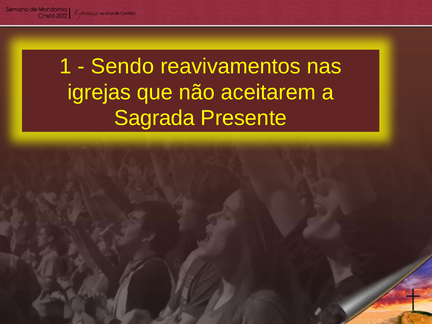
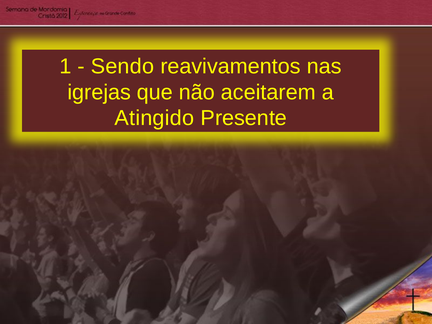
Sagrada: Sagrada -> Atingido
